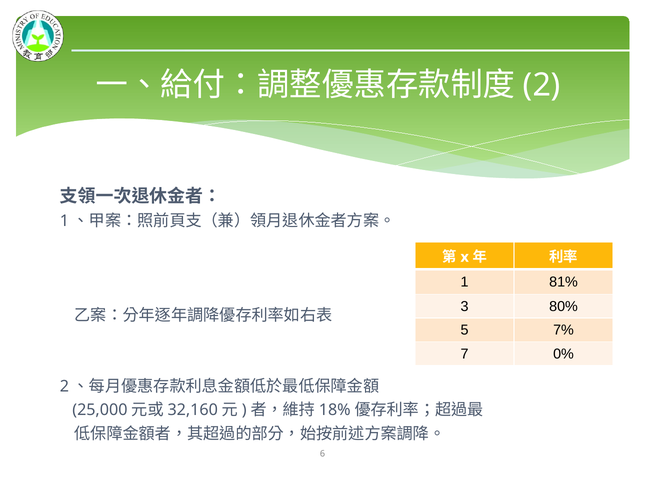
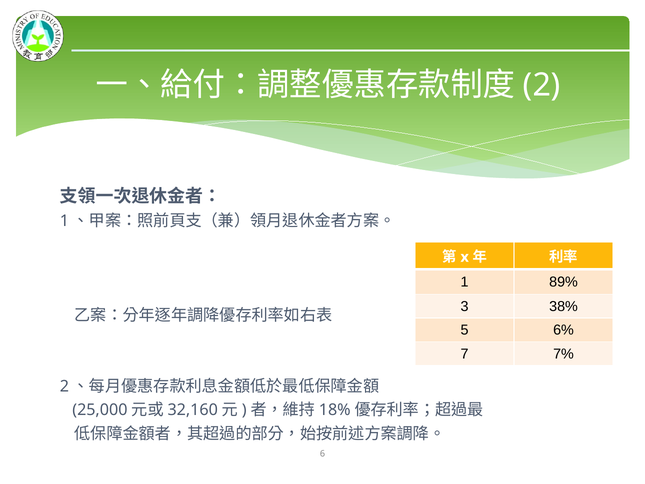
81%: 81% -> 89%
80%: 80% -> 38%
7%: 7% -> 6%
0%: 0% -> 7%
